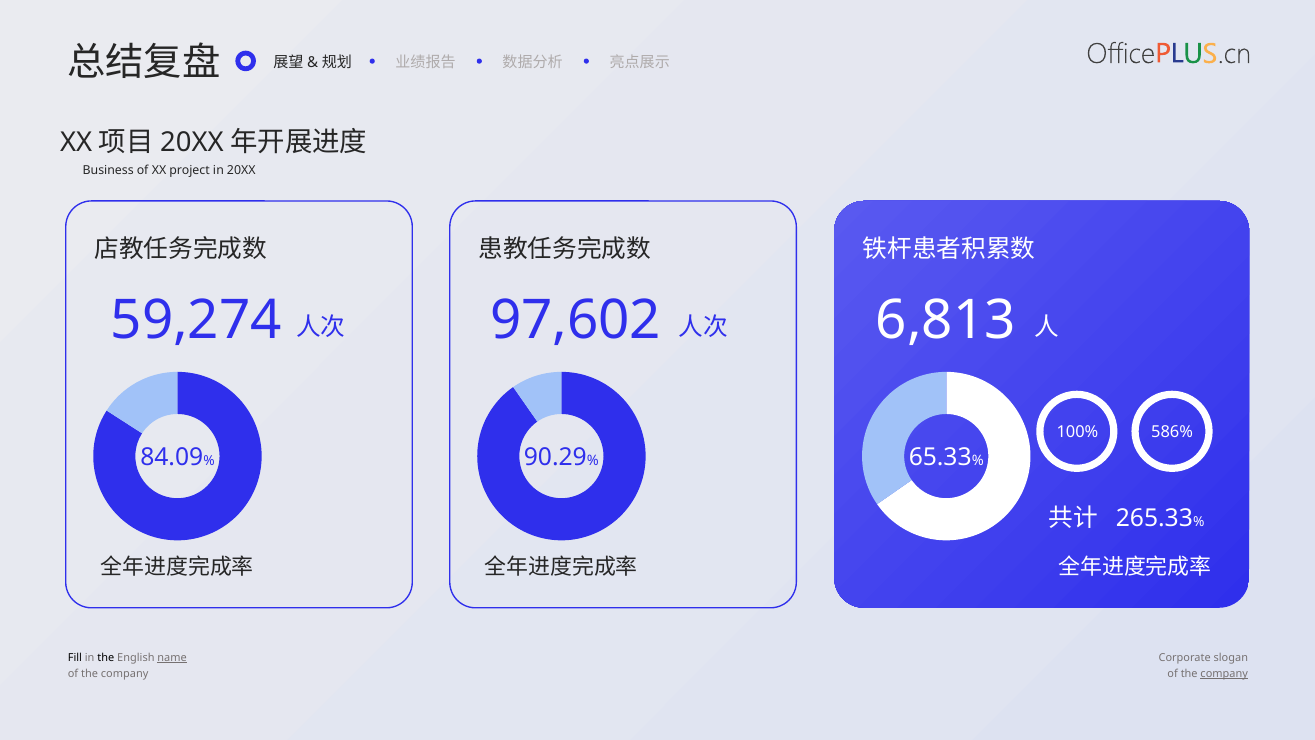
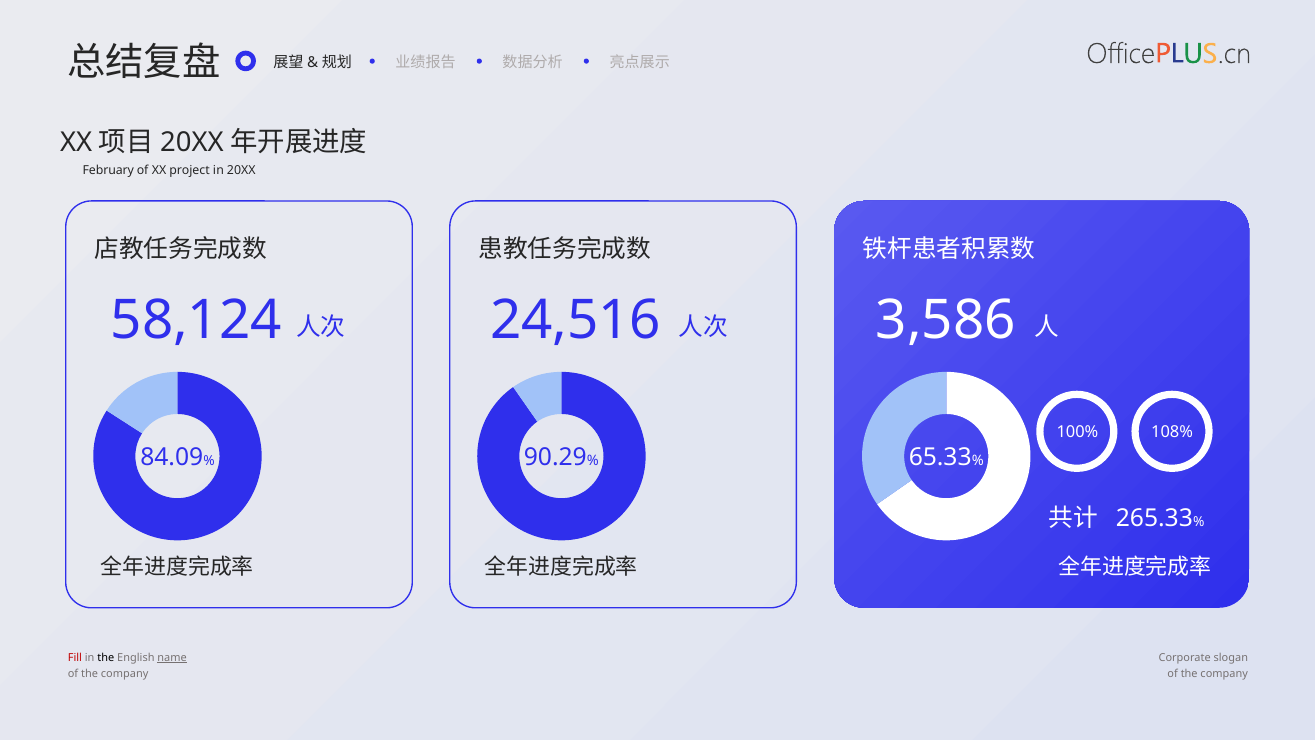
Business: Business -> February
59,274: 59,274 -> 58,124
97,602: 97,602 -> 24,516
6,813: 6,813 -> 3,586
586%: 586% -> 108%
Fill colour: black -> red
company at (1224, 673) underline: present -> none
